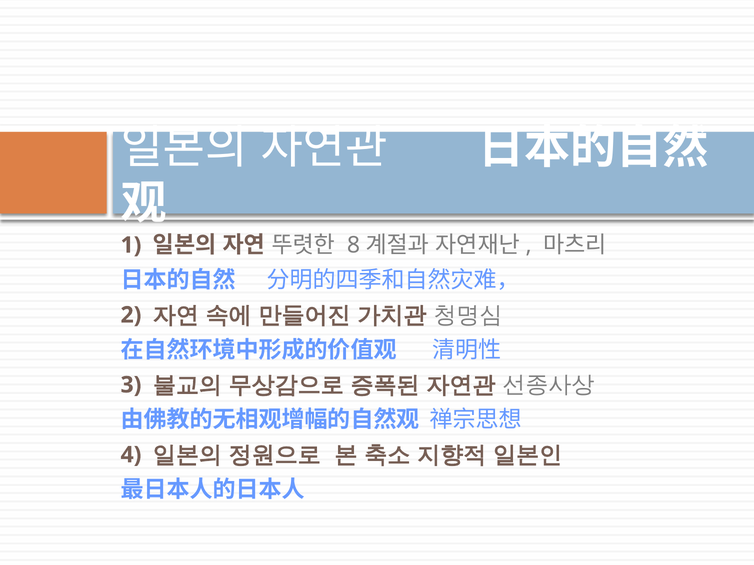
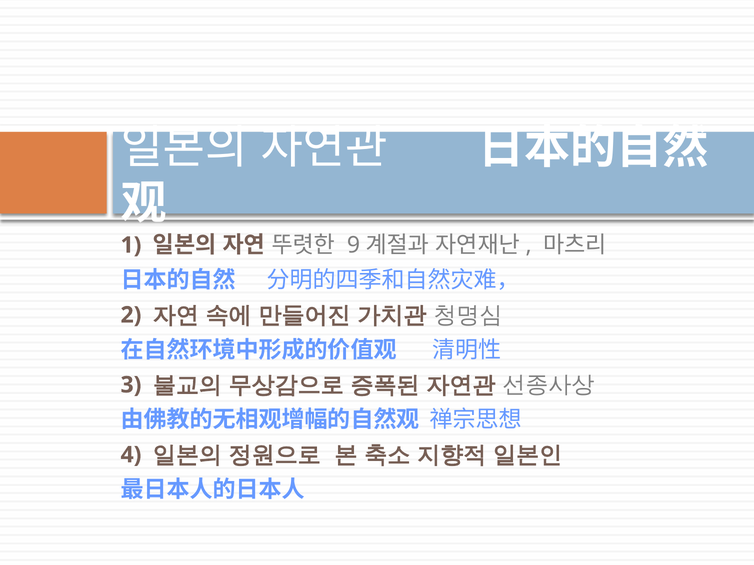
8: 8 -> 9
